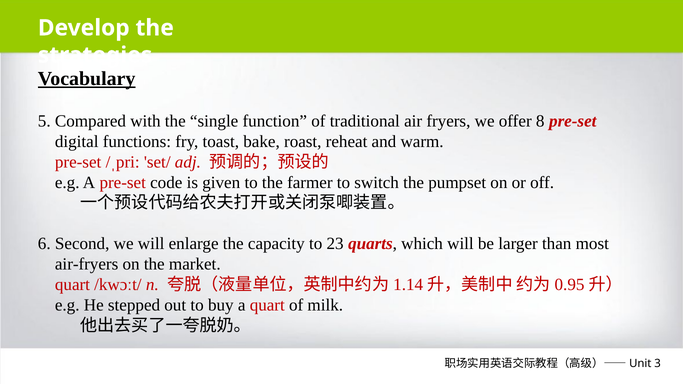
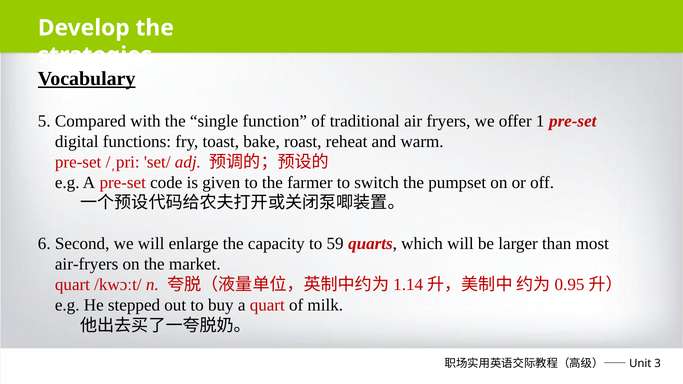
8: 8 -> 1
23: 23 -> 59
